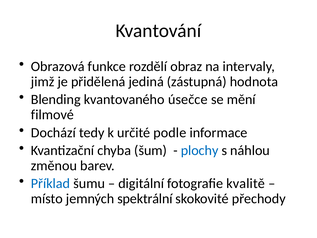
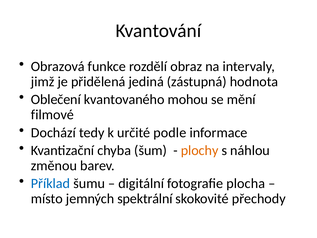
Blending: Blending -> Oblečení
úsečce: úsečce -> mohou
plochy colour: blue -> orange
kvalitě: kvalitě -> plocha
